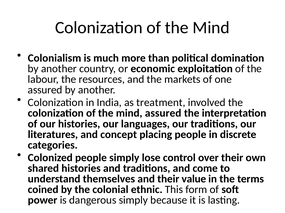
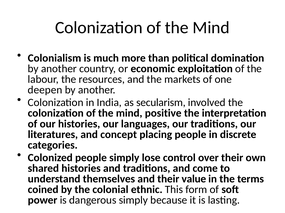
assured at (45, 90): assured -> deepen
treatment: treatment -> secularism
mind assured: assured -> positive
